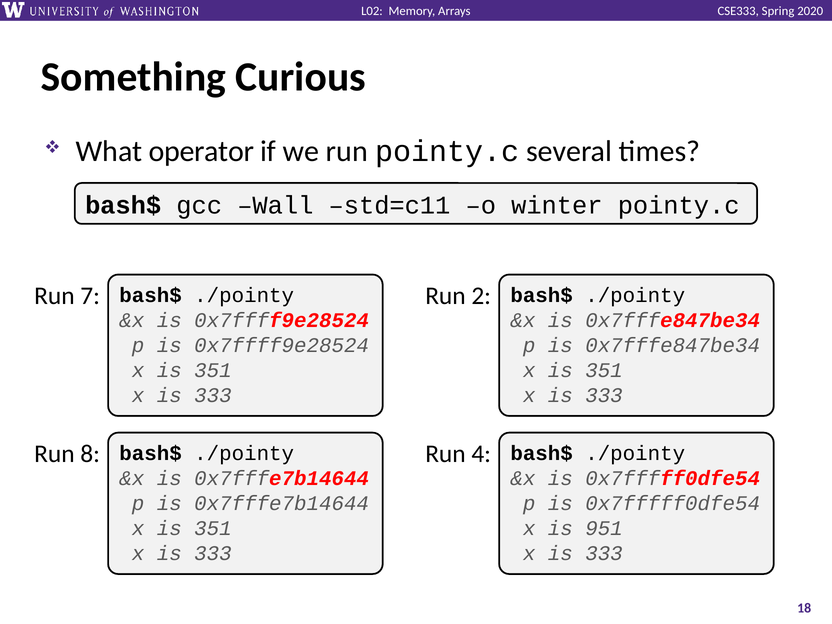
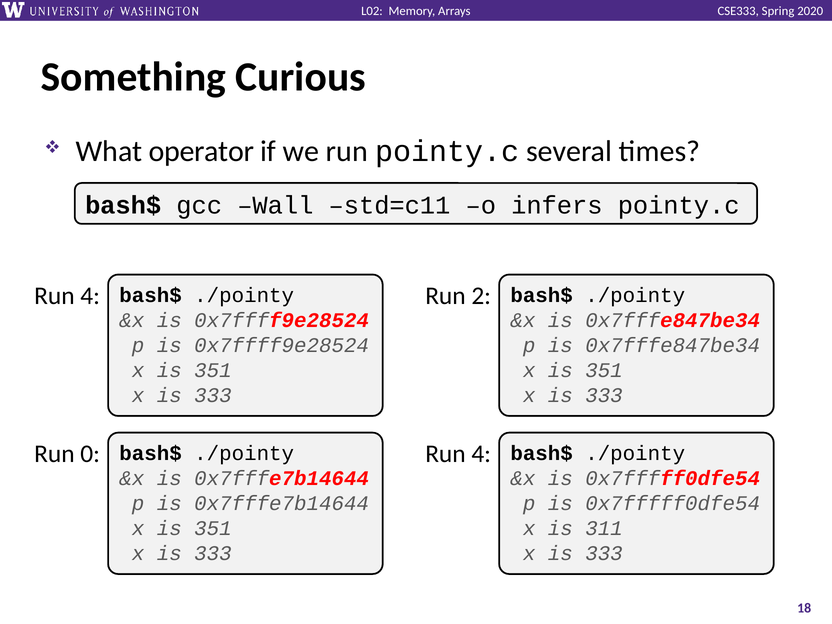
winter: winter -> infers
7 at (90, 296): 7 -> 4
8: 8 -> 0
951: 951 -> 311
